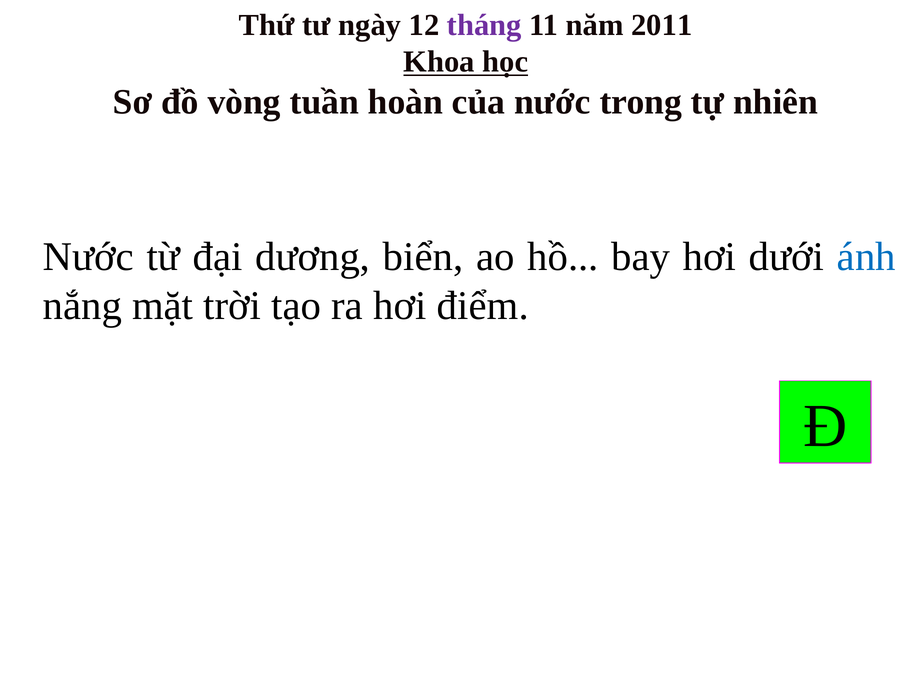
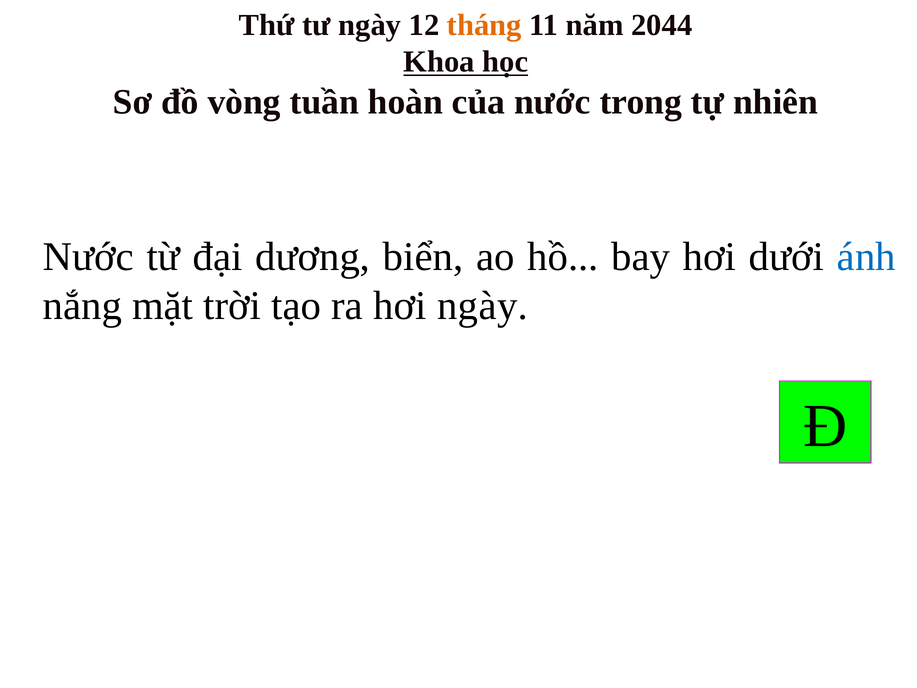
tháng colour: purple -> orange
2011: 2011 -> 2044
hơi điểm: điểm -> ngày
